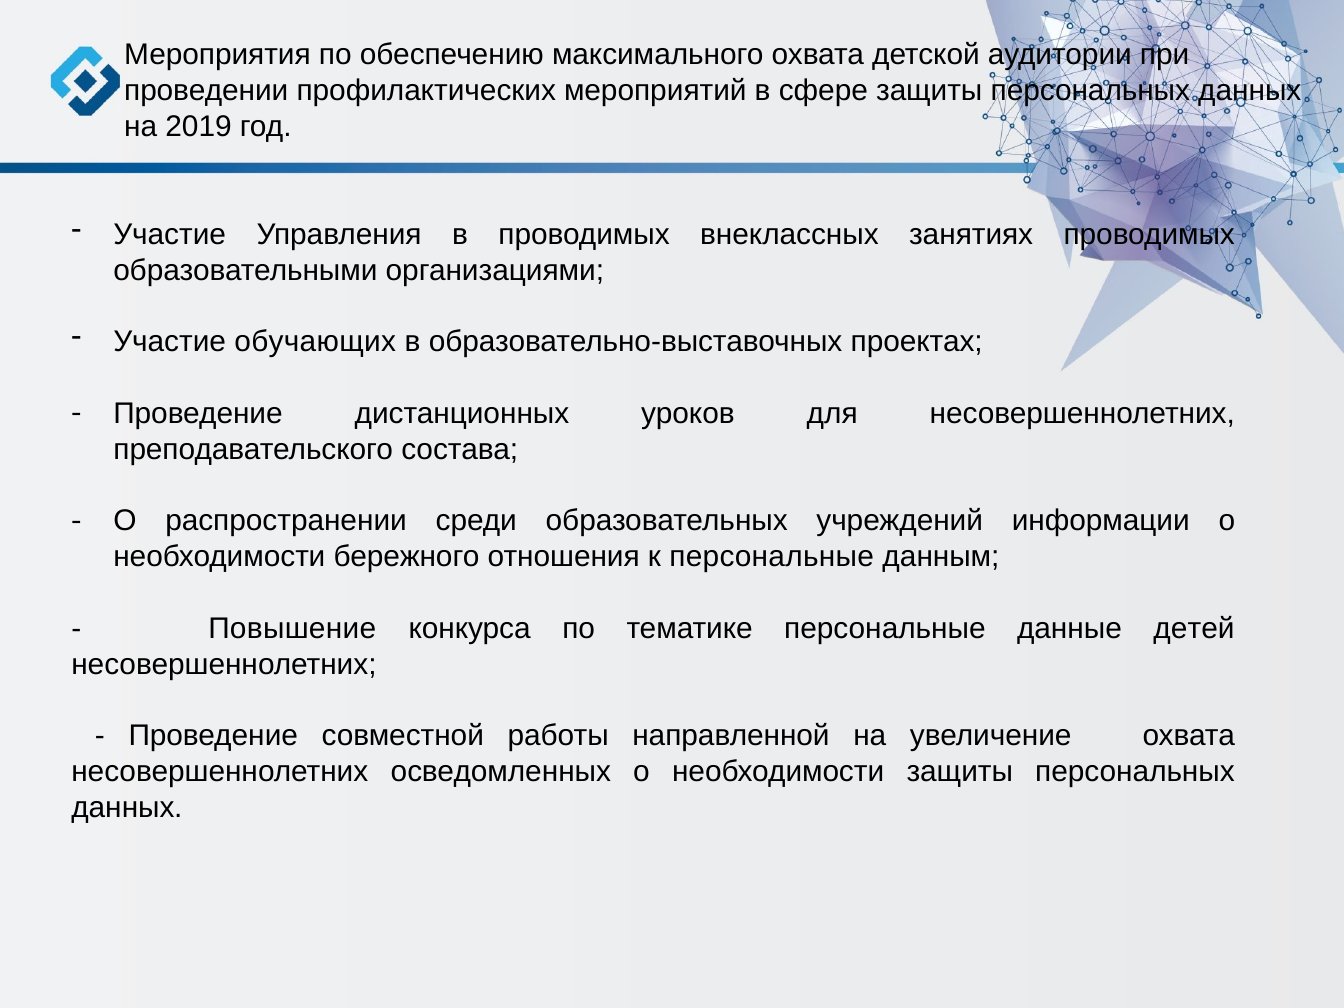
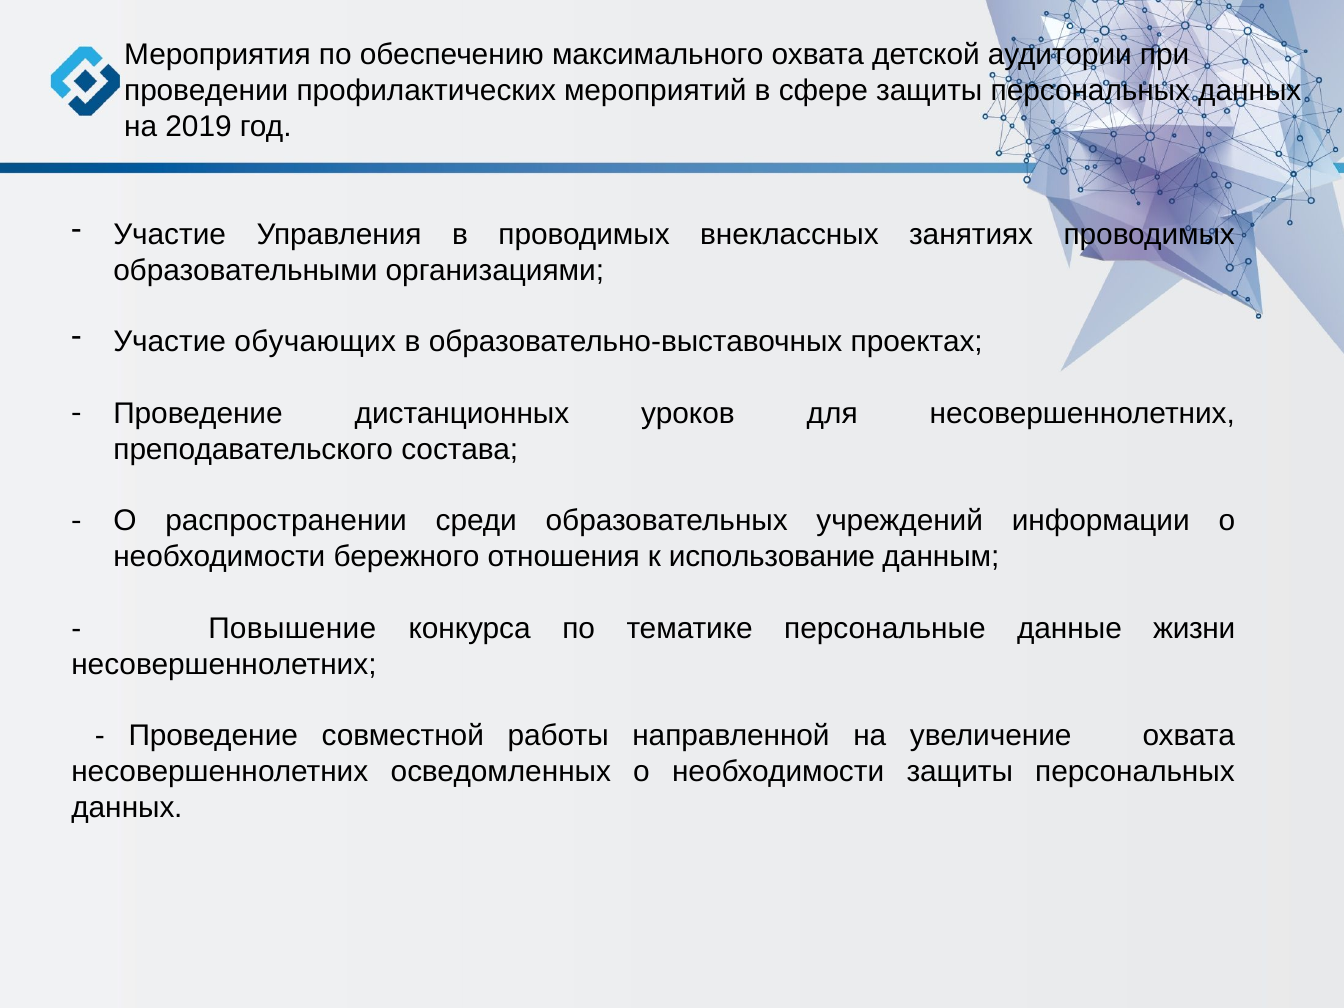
к персональные: персональные -> использование
детей: детей -> жизни
